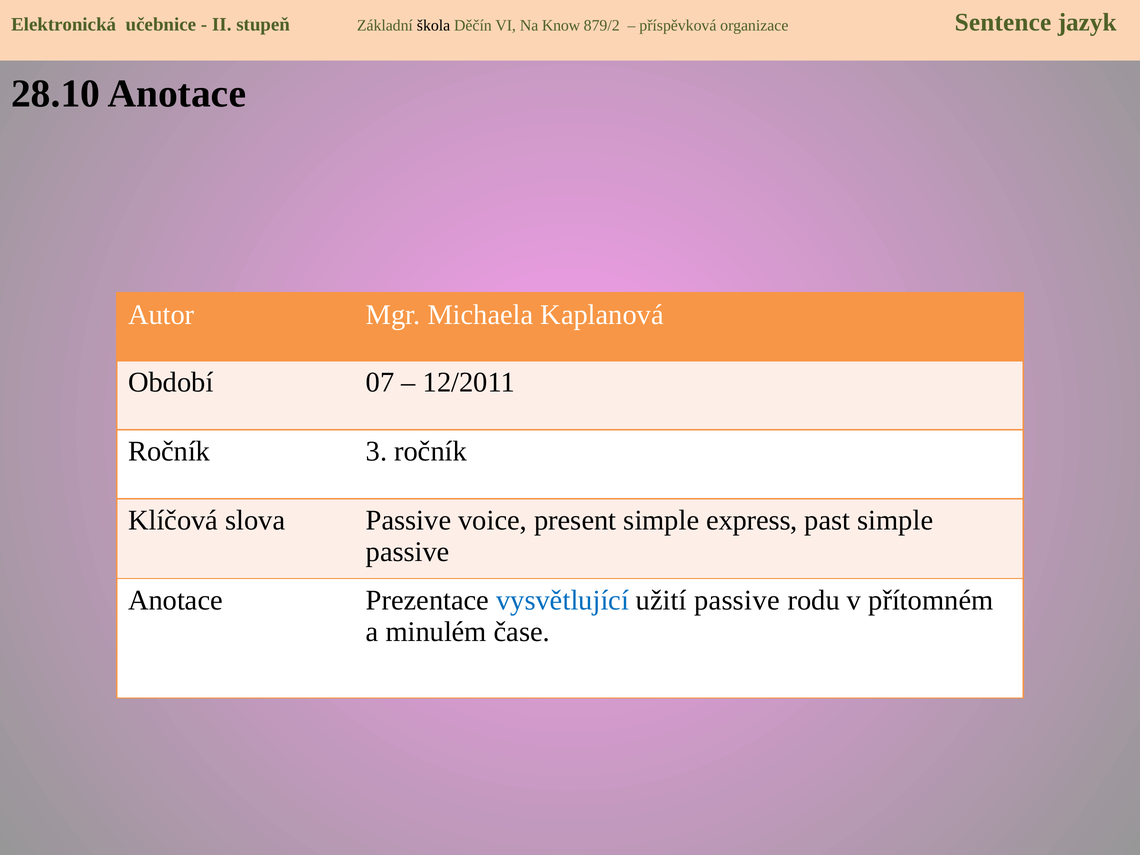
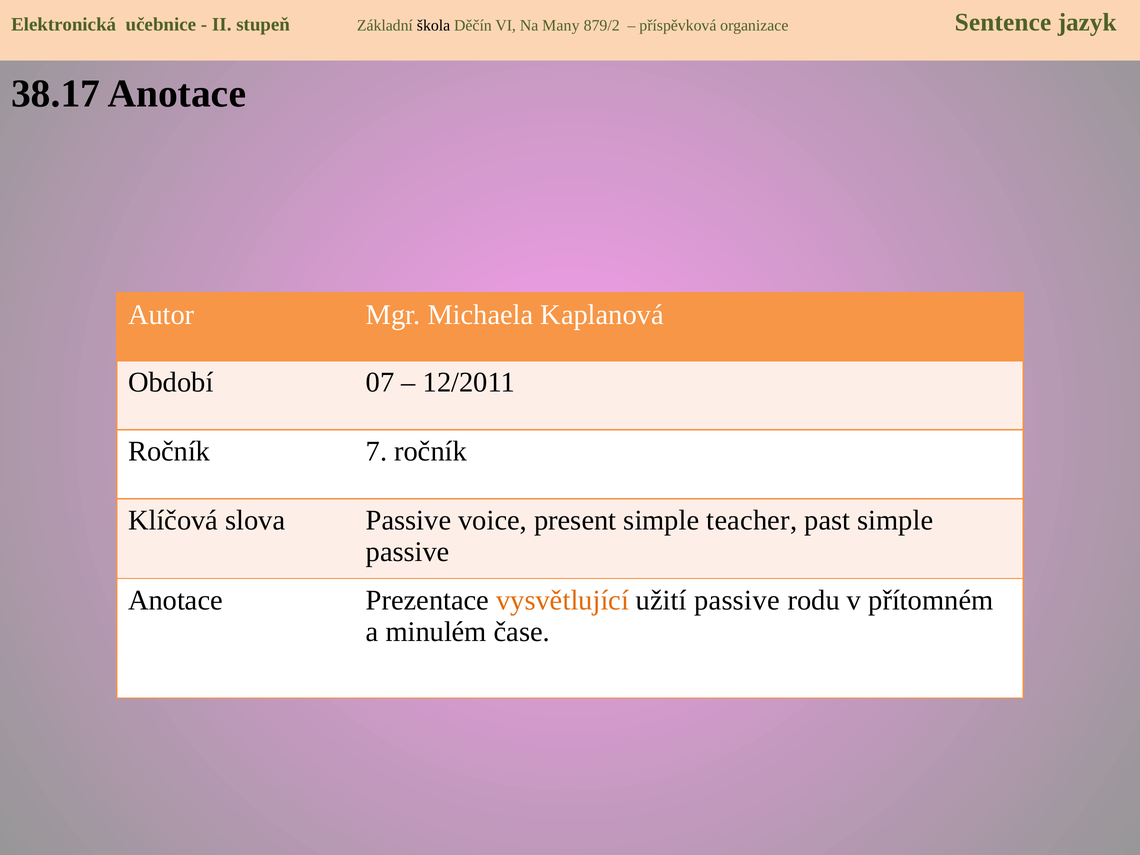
Know: Know -> Many
28.10: 28.10 -> 38.17
3: 3 -> 7
express: express -> teacher
vysvětlující colour: blue -> orange
